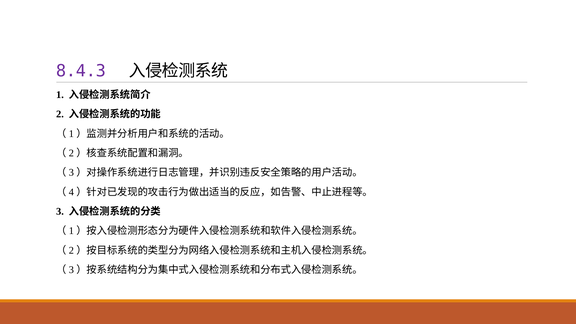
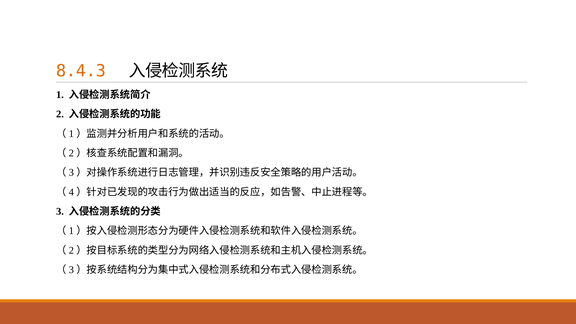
8.4.3 colour: purple -> orange
